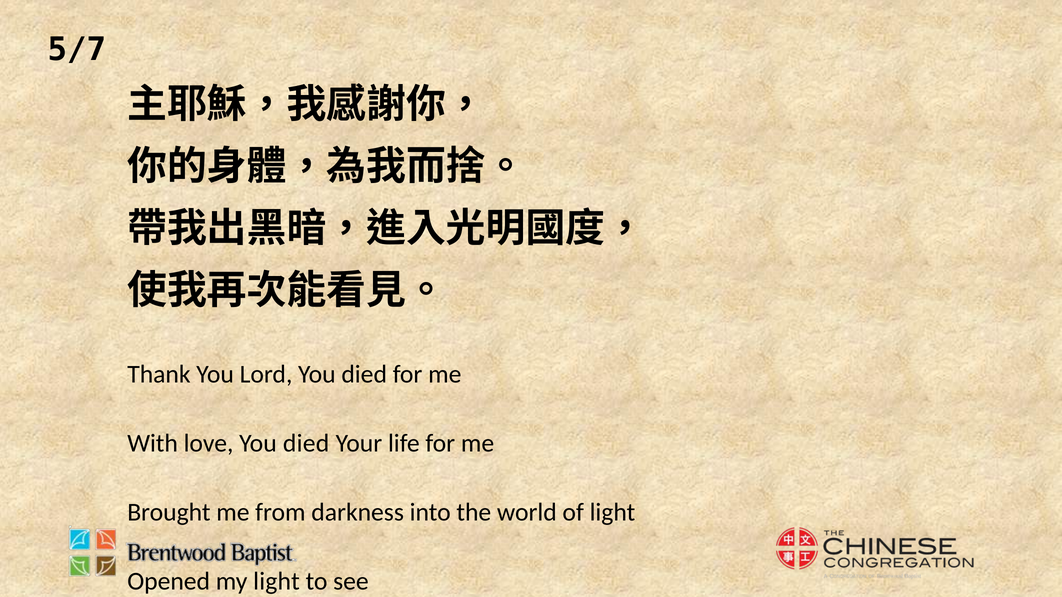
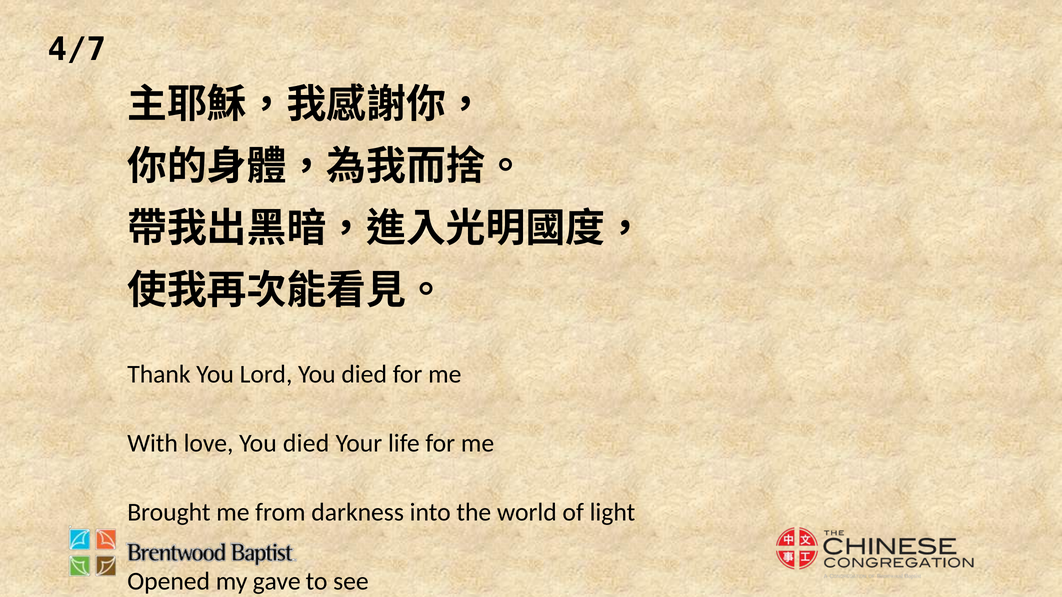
5/7: 5/7 -> 4/7
my light: light -> gave
